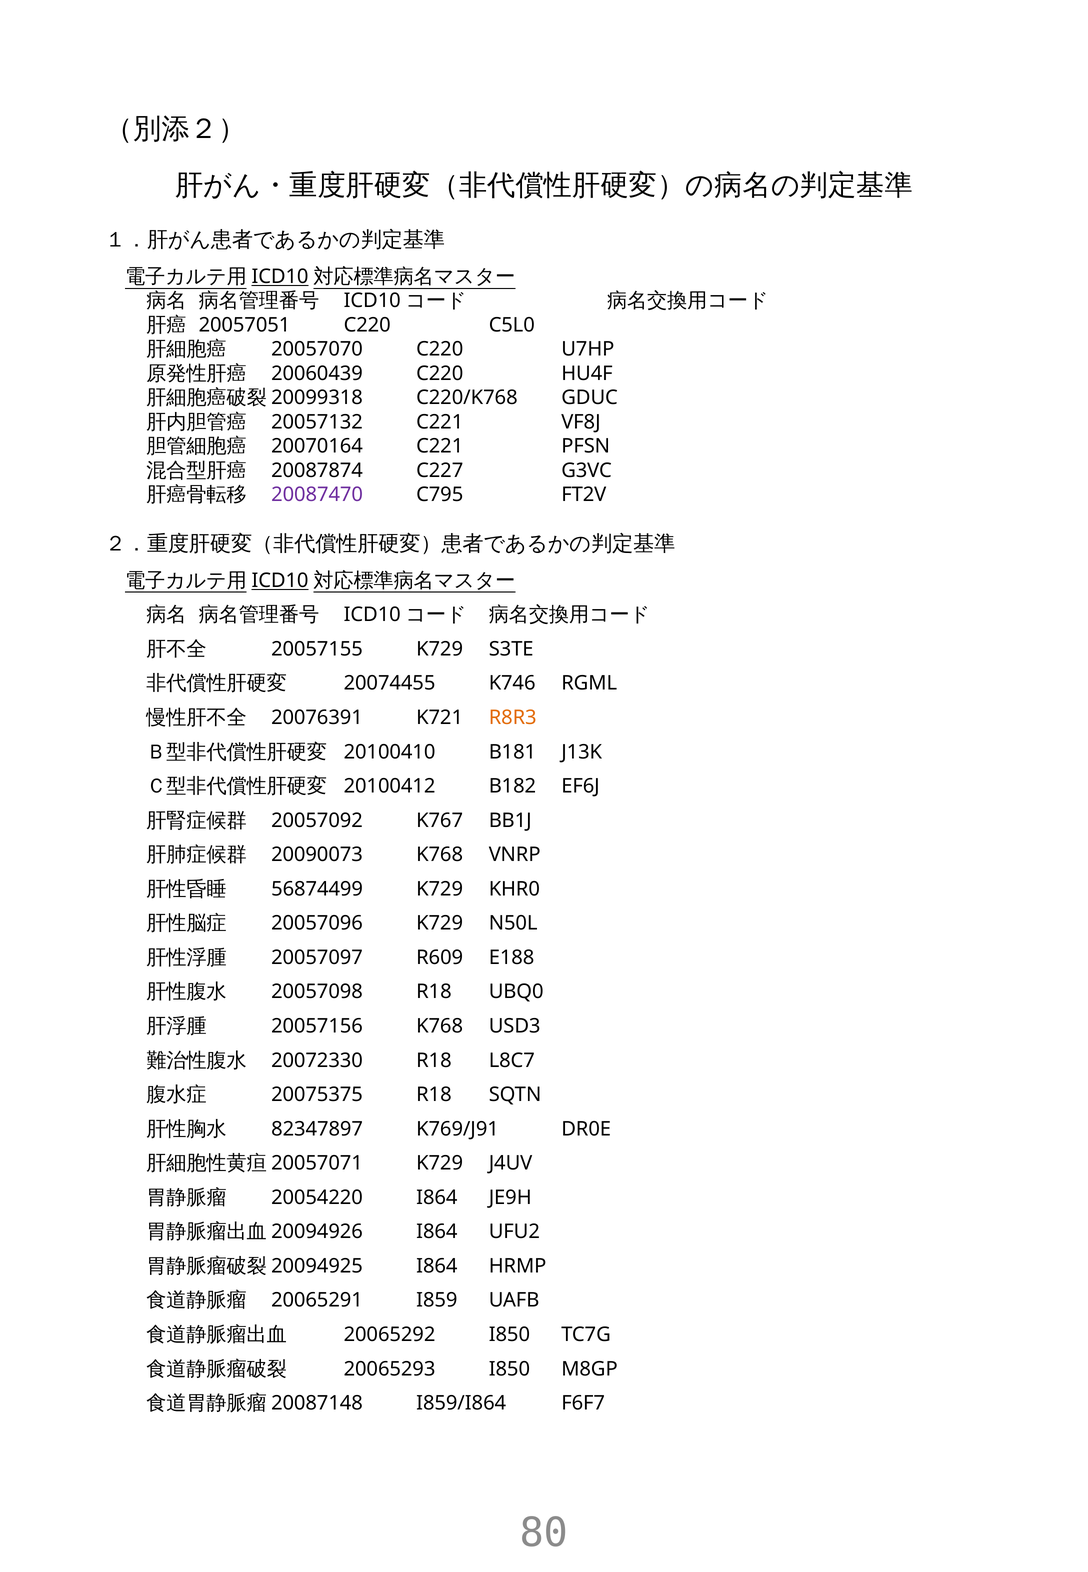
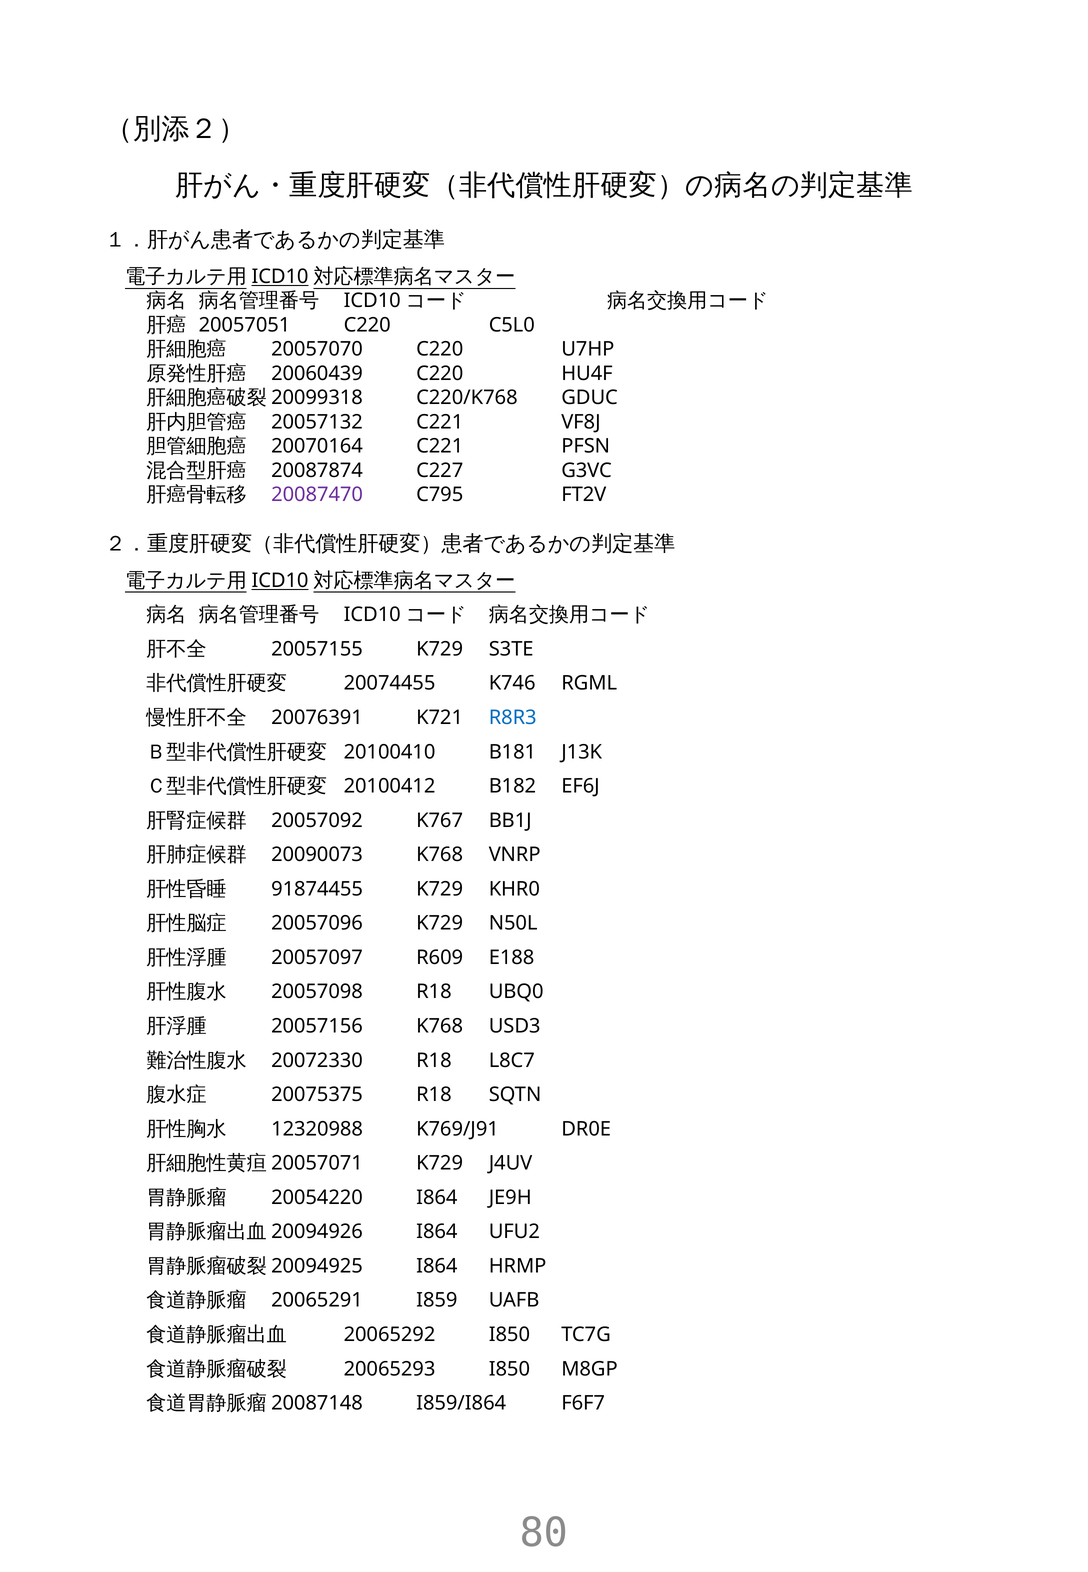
R8R3 colour: orange -> blue
56874499: 56874499 -> 91874455
82347897: 82347897 -> 12320988
